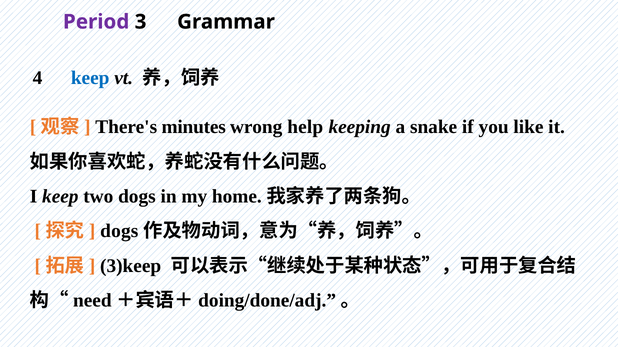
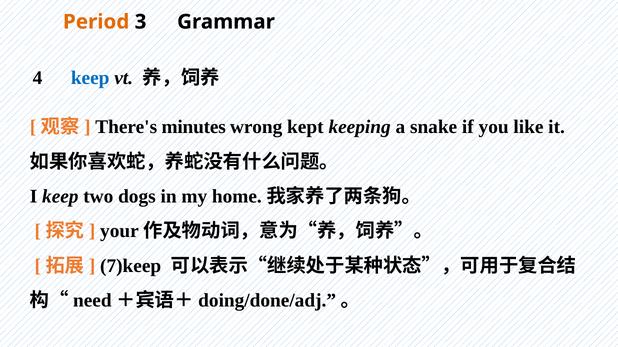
Period colour: purple -> orange
help: help -> kept
dogs at (119, 231): dogs -> your
3)keep: 3)keep -> 7)keep
